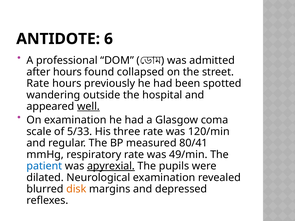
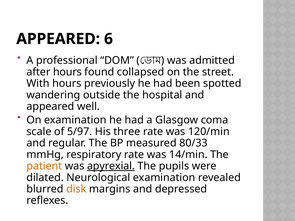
ANTIDOTE at (58, 39): ANTIDOTE -> APPEARED
Rate at (38, 84): Rate -> With
well underline: present -> none
5/33: 5/33 -> 5/97
80/41: 80/41 -> 80/33
49/min: 49/min -> 14/min
patient colour: blue -> orange
